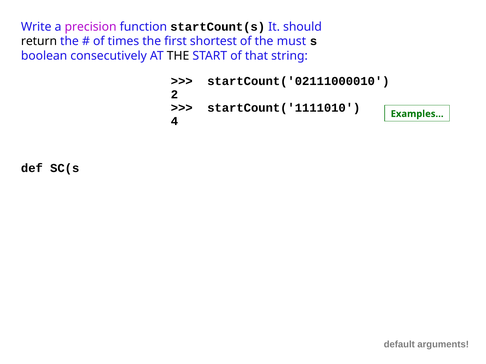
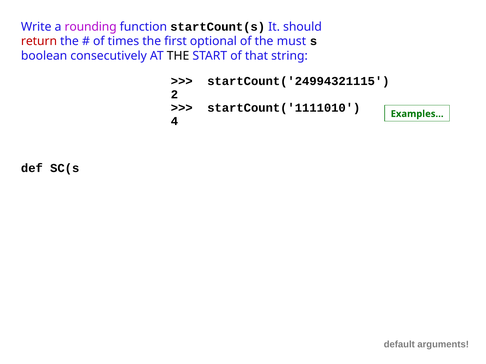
precision: precision -> rounding
return colour: black -> red
shortest: shortest -> optional
startCount('02111000010: startCount('02111000010 -> startCount('24994321115
